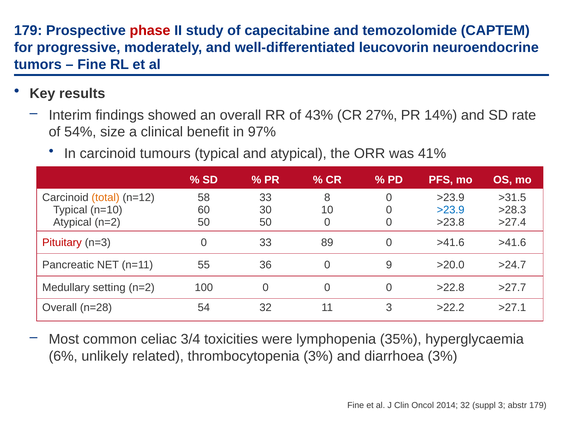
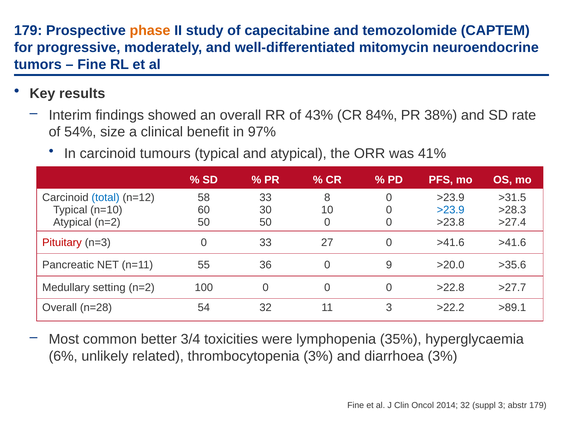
phase colour: red -> orange
leucovorin: leucovorin -> mitomycin
27%: 27% -> 84%
14%: 14% -> 38%
total colour: orange -> blue
89: 89 -> 27
>24.7: >24.7 -> >35.6
>27.1: >27.1 -> >89.1
celiac: celiac -> better
